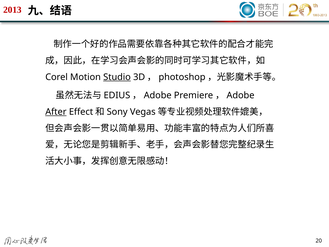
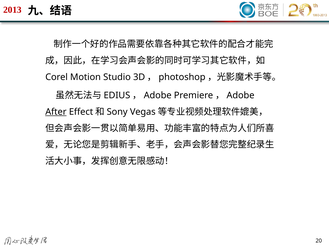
Studio underline: present -> none
